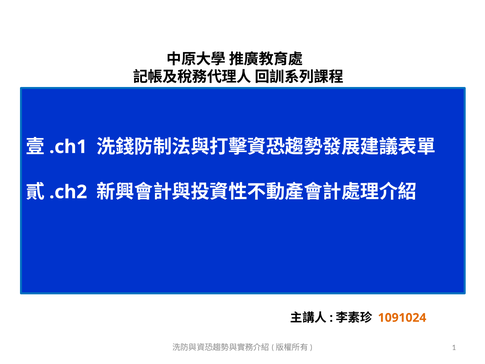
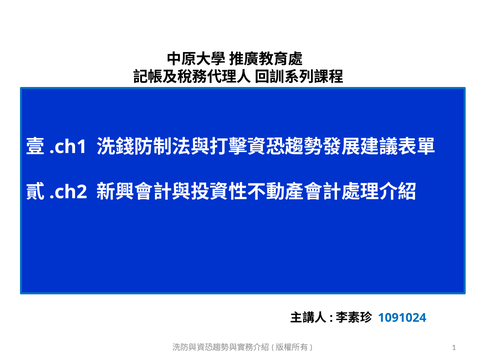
1091024 colour: orange -> blue
